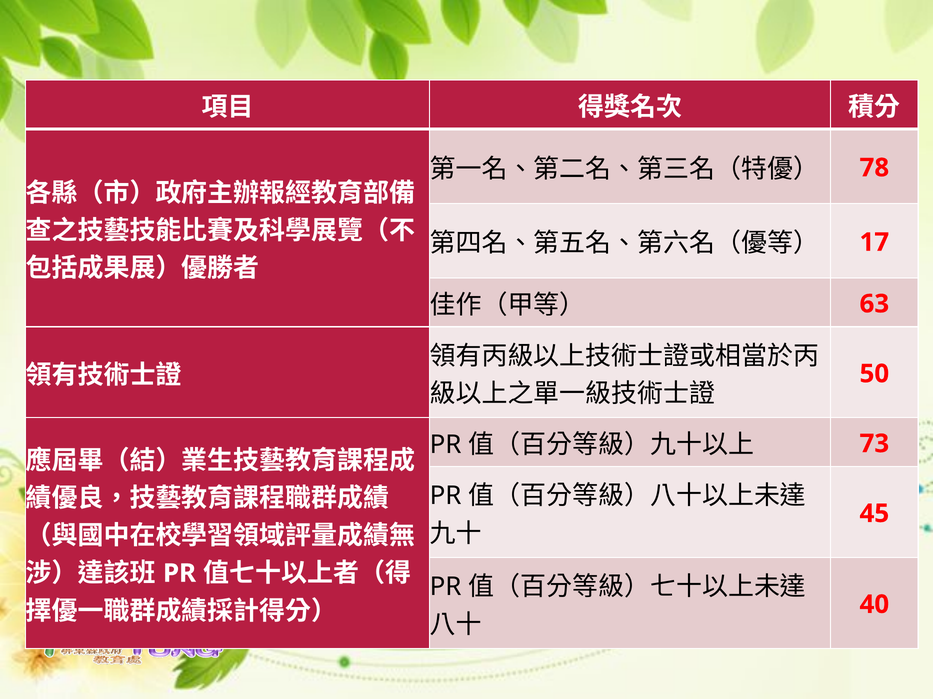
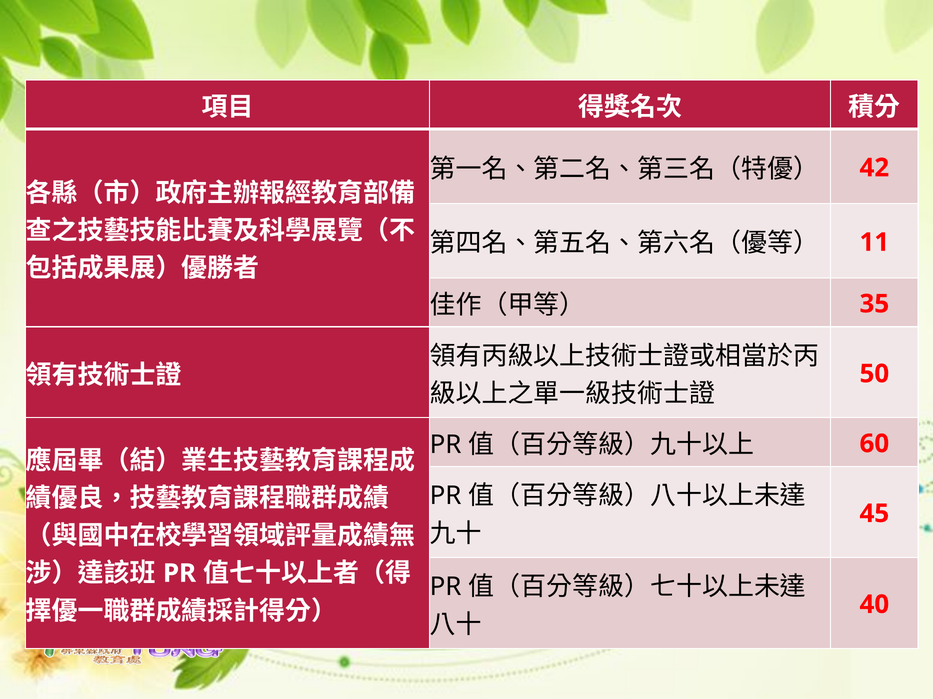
78: 78 -> 42
17: 17 -> 11
63: 63 -> 35
73: 73 -> 60
